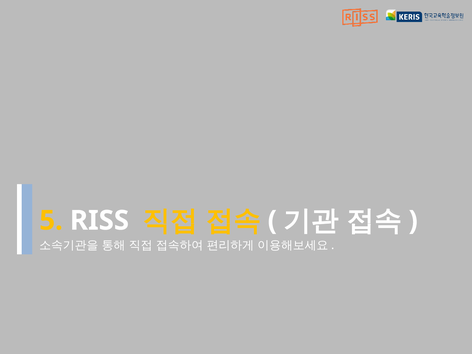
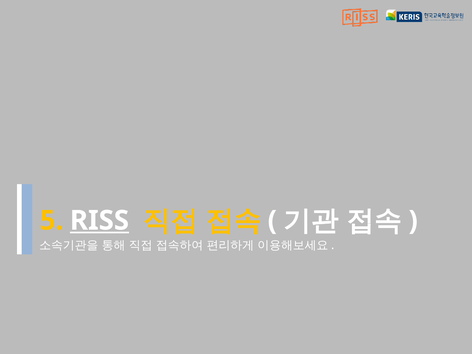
RISS underline: none -> present
